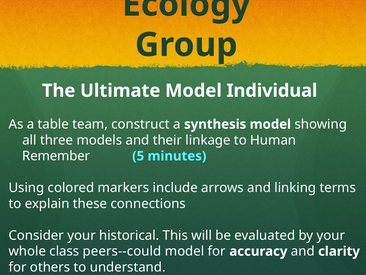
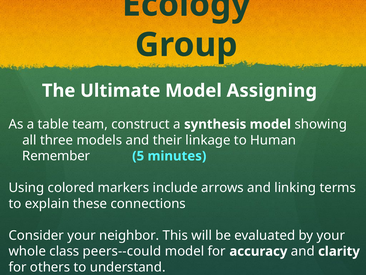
Individual: Individual -> Assigning
historical: historical -> neighbor
